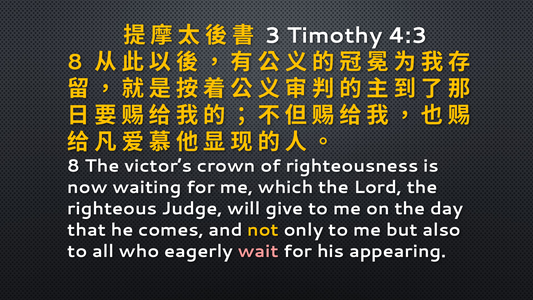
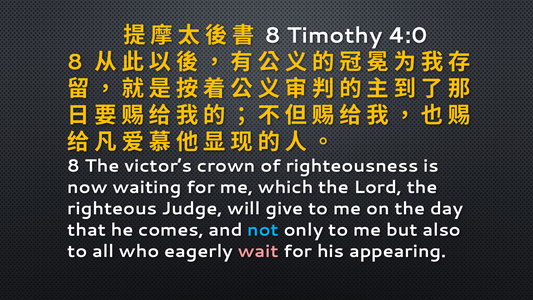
3 at (273, 36): 3 -> 8
4:3: 4:3 -> 4:0
not colour: yellow -> light blue
